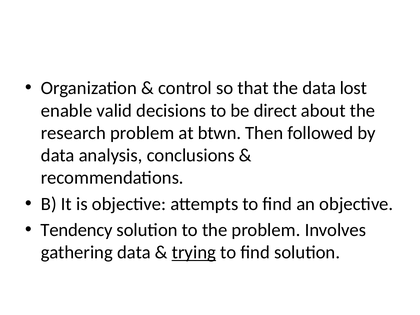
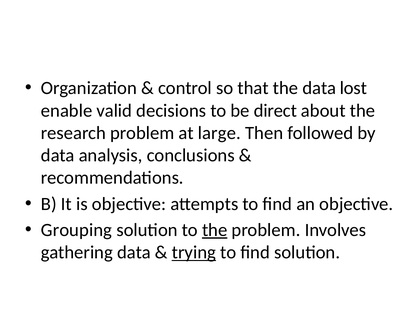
btwn: btwn -> large
Tendency: Tendency -> Grouping
the at (215, 230) underline: none -> present
